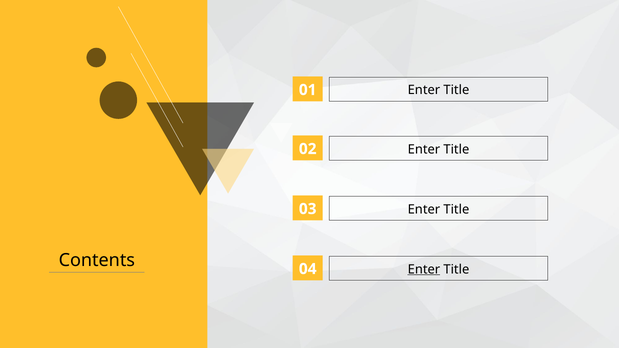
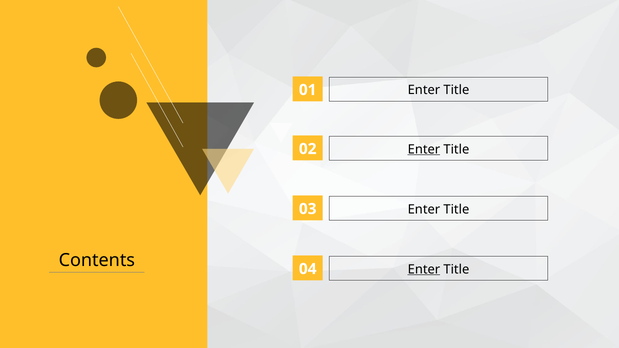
Enter at (424, 149) underline: none -> present
